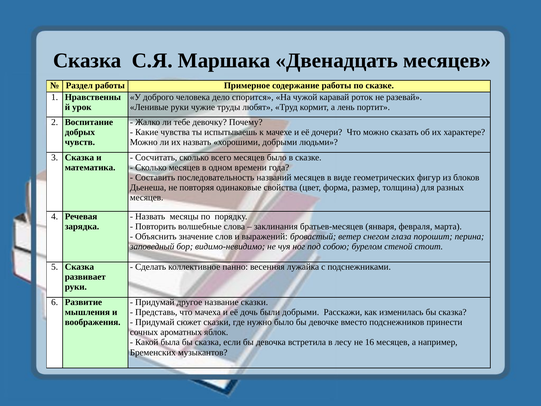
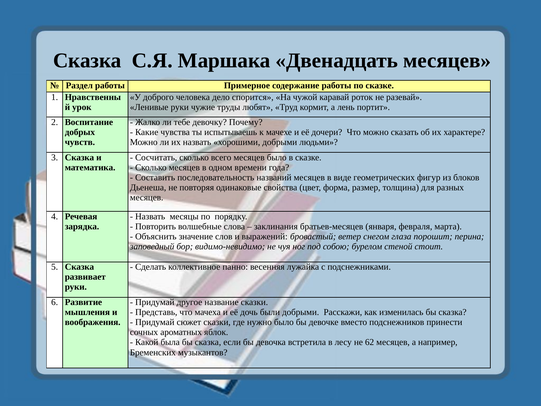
16: 16 -> 62
